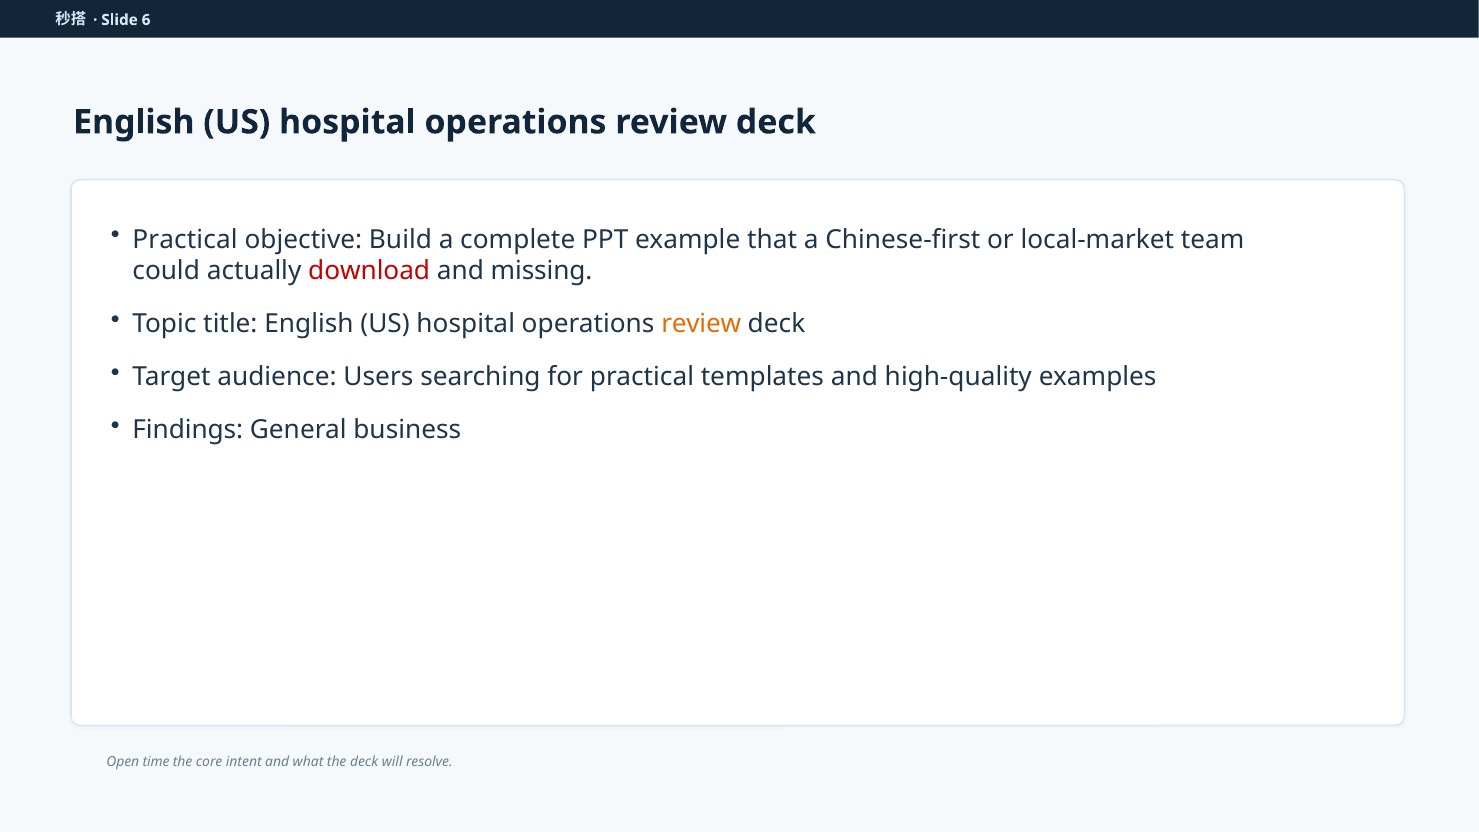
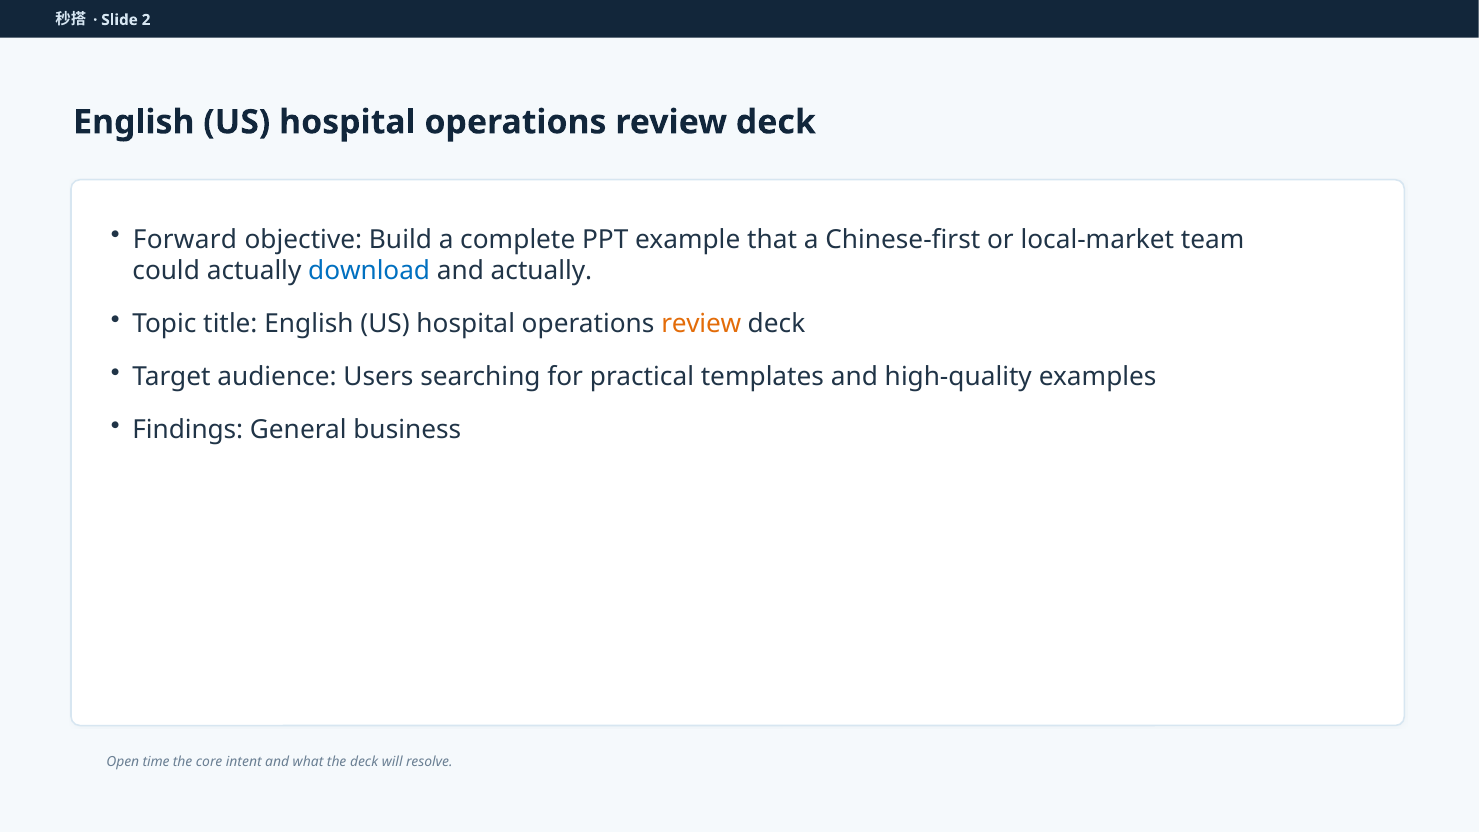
6: 6 -> 2
Practical at (185, 239): Practical -> Forward
download colour: red -> blue
and missing: missing -> actually
